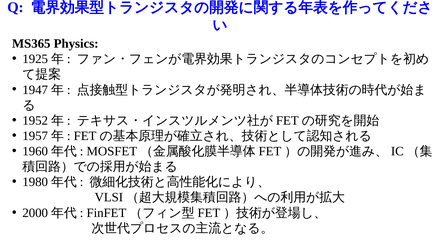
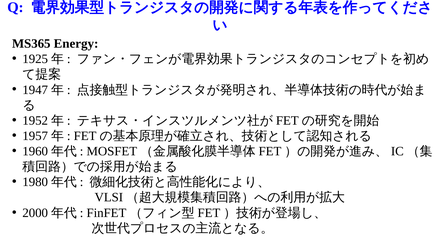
Physics: Physics -> Energy
